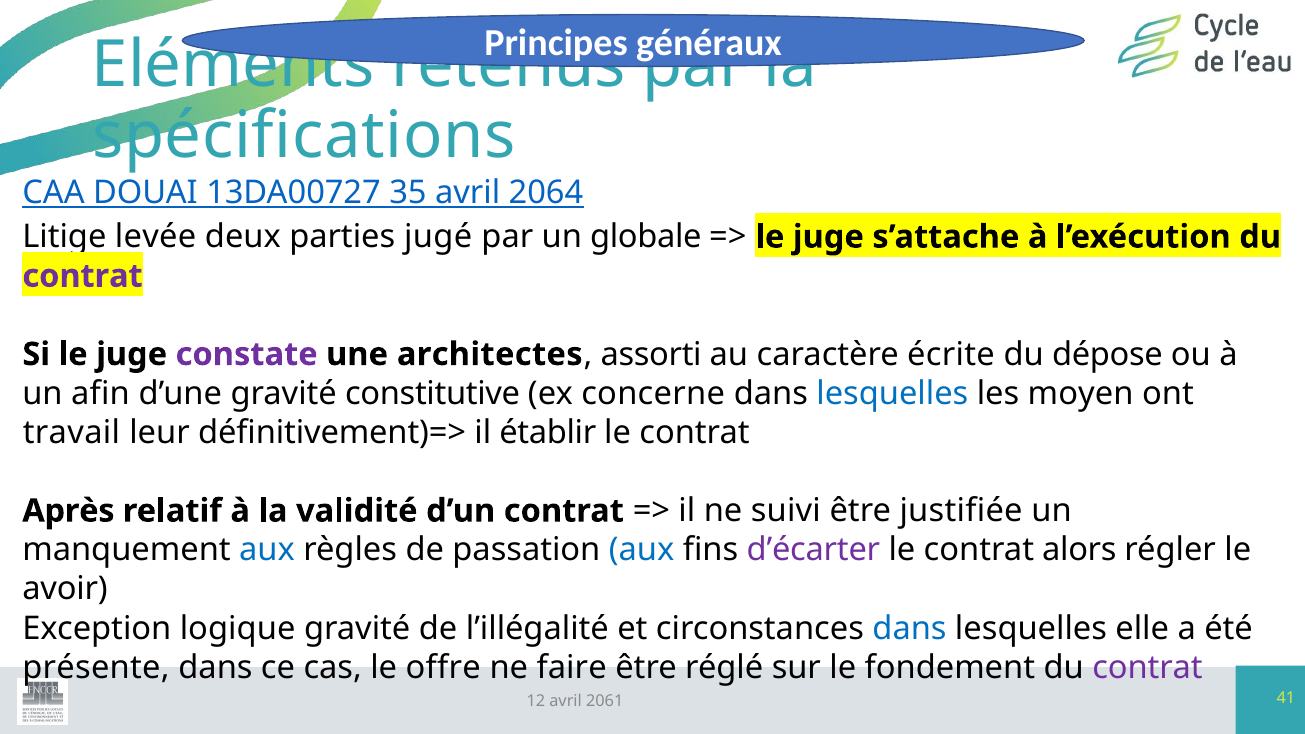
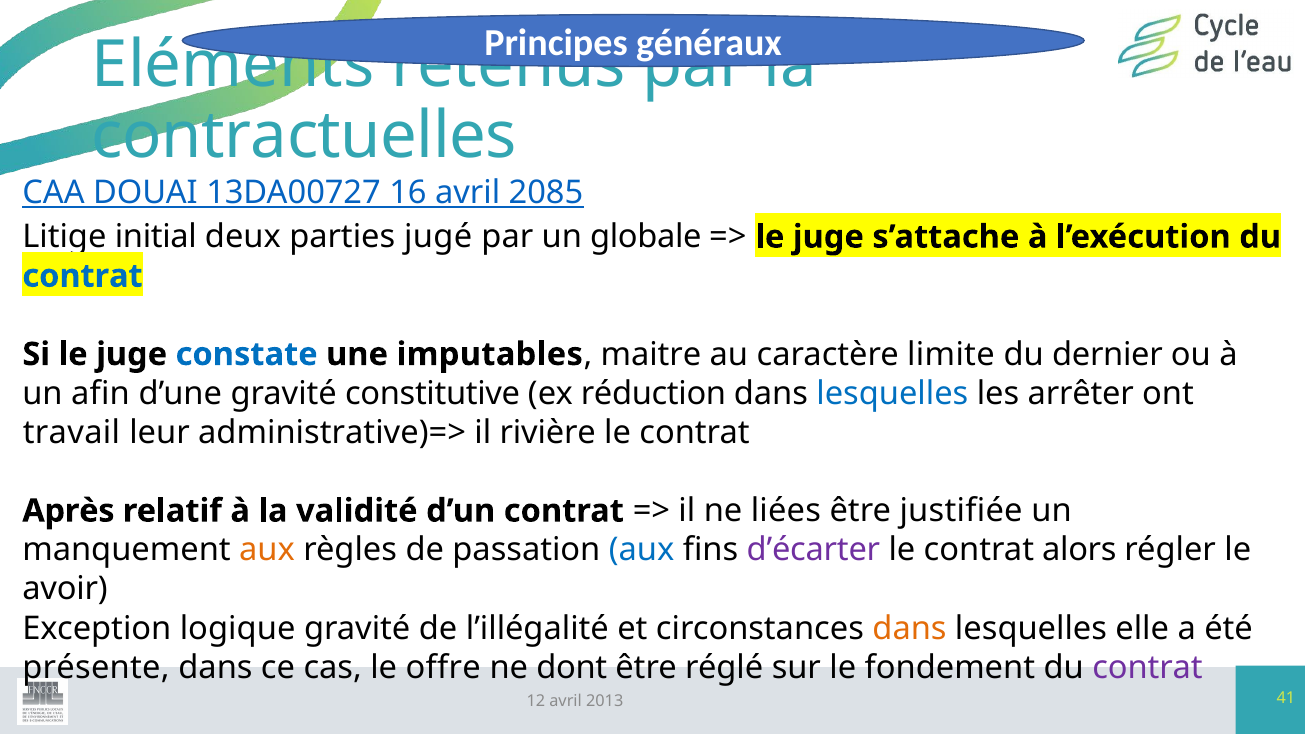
spécifications: spécifications -> contractuelles
35: 35 -> 16
2064: 2064 -> 2085
levée: levée -> initial
contrat at (82, 276) colour: purple -> blue
constate colour: purple -> blue
architectes: architectes -> imputables
assorti: assorti -> maitre
écrite: écrite -> limite
dépose: dépose -> dernier
concerne: concerne -> réduction
moyen: moyen -> arrêter
définitivement)=>: définitivement)=> -> administrative)=>
établir: établir -> rivière
suivi: suivi -> liées
aux at (267, 550) colour: blue -> orange
dans at (910, 628) colour: blue -> orange
faire: faire -> dont
2061: 2061 -> 2013
